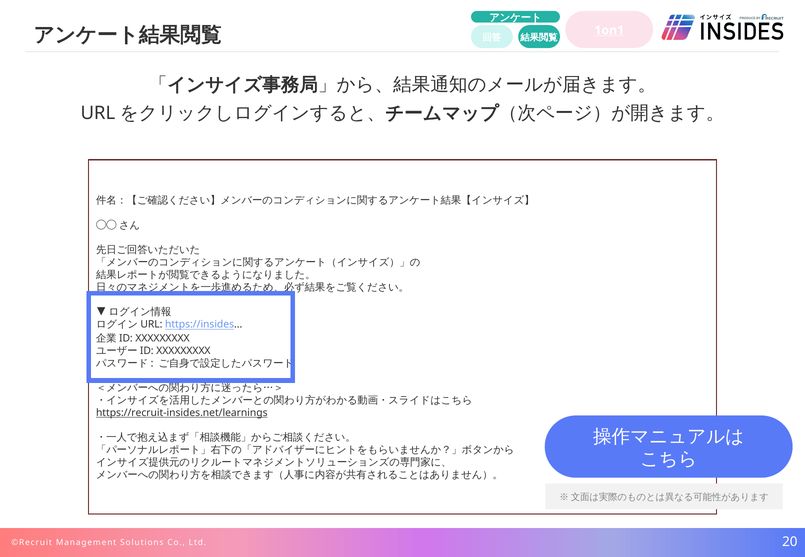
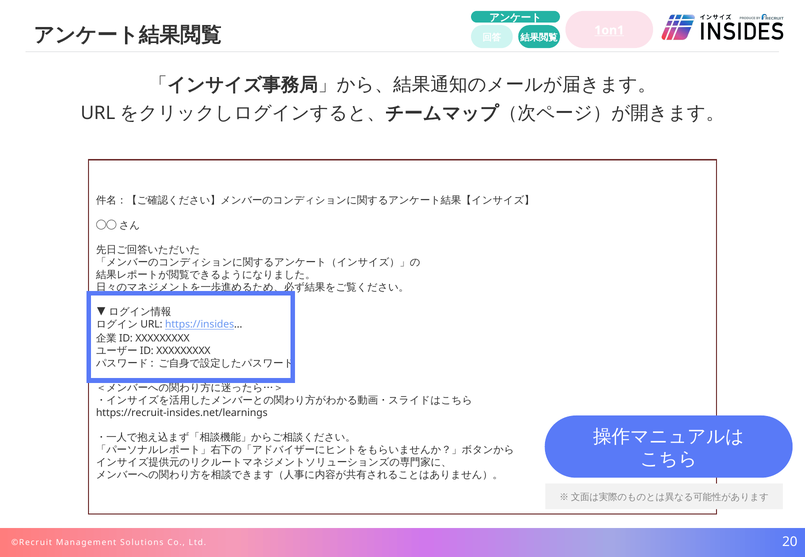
https://recruit-insides.net/learnings underline: present -> none
